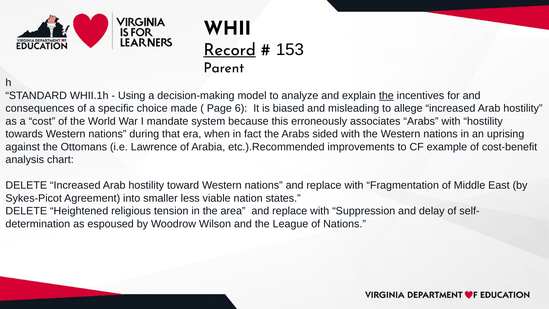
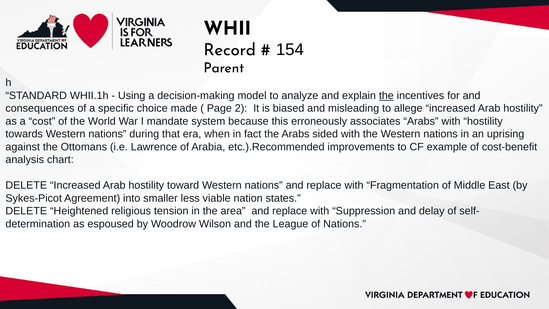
Record underline: present -> none
153: 153 -> 154
6: 6 -> 2
